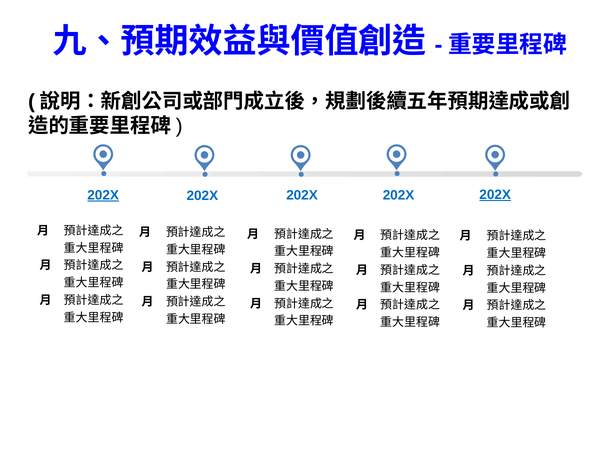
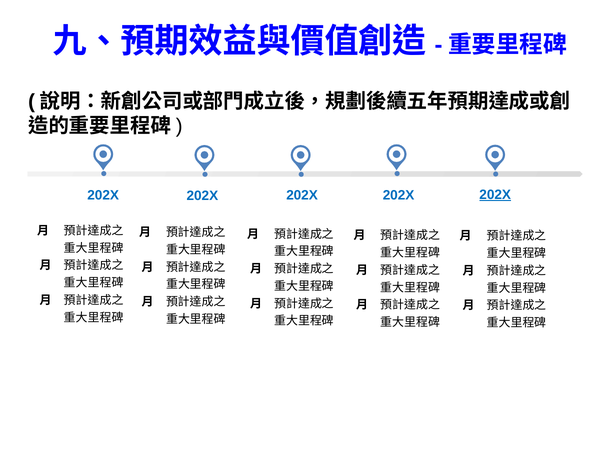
202X at (103, 195) underline: present -> none
